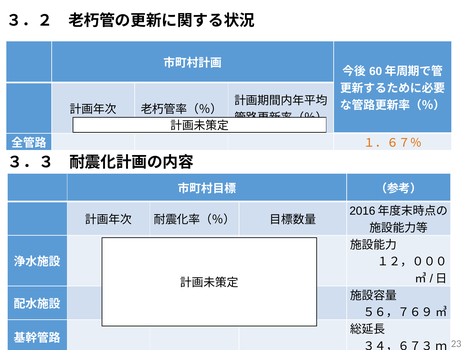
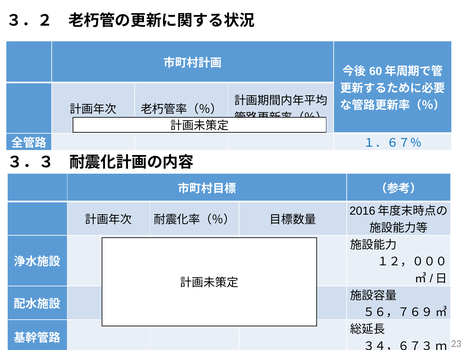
１．６７％ colour: orange -> blue
